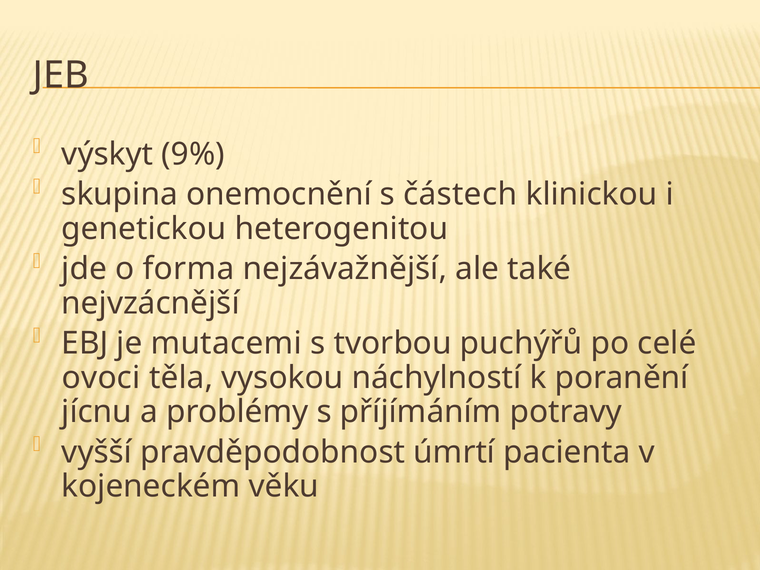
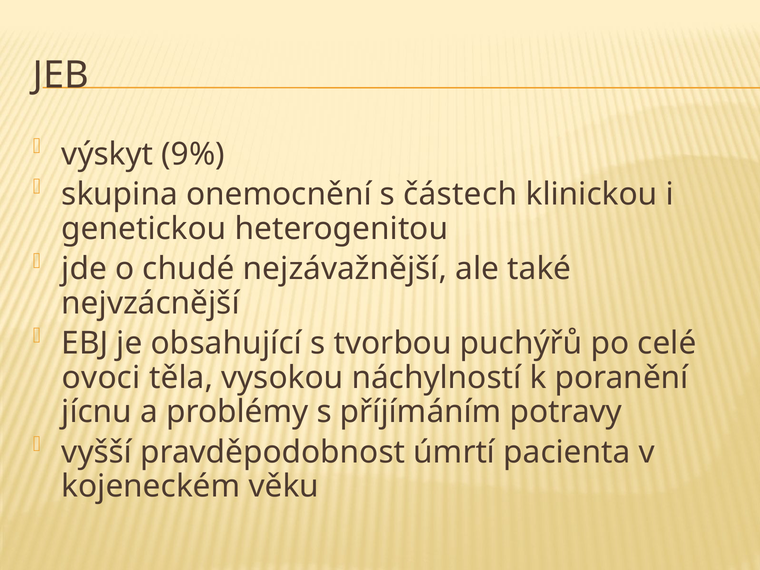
forma: forma -> chudé
mutacemi: mutacemi -> obsahující
